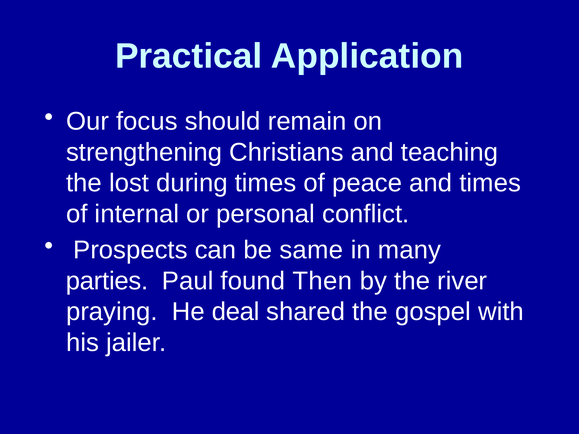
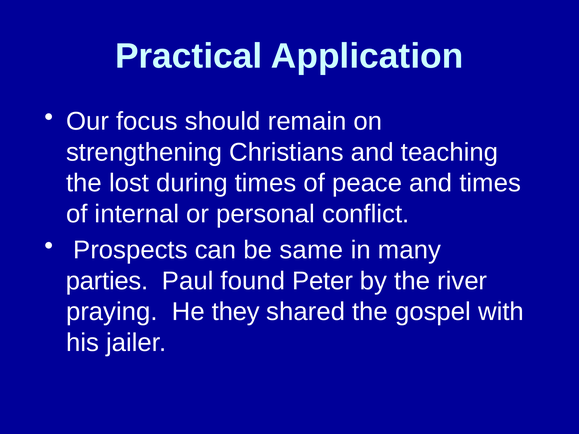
Then: Then -> Peter
deal: deal -> they
